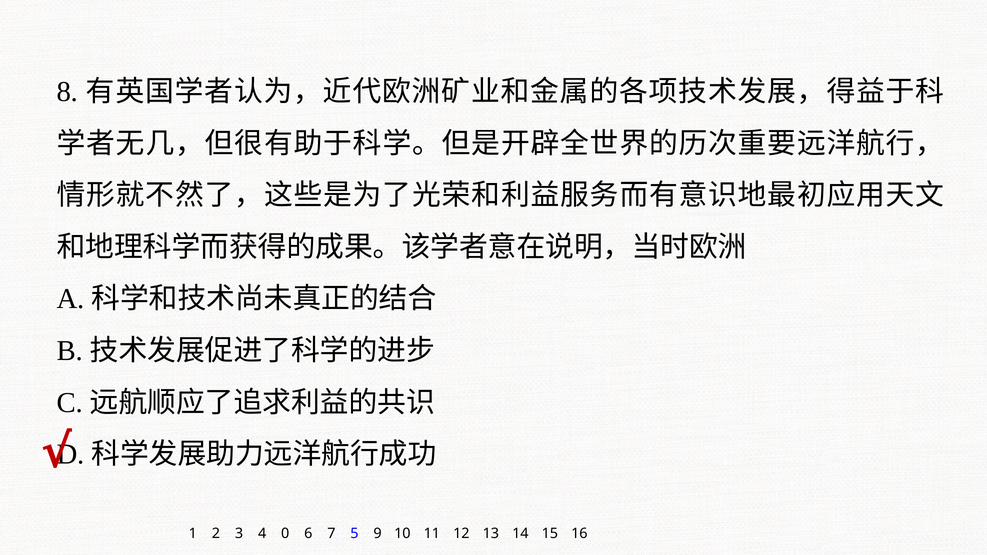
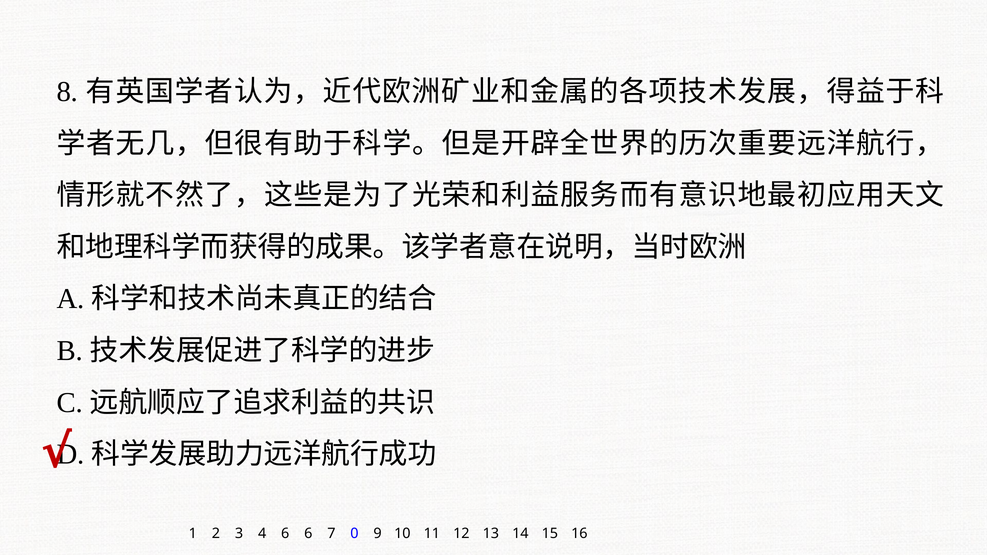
4 0: 0 -> 6
5: 5 -> 0
